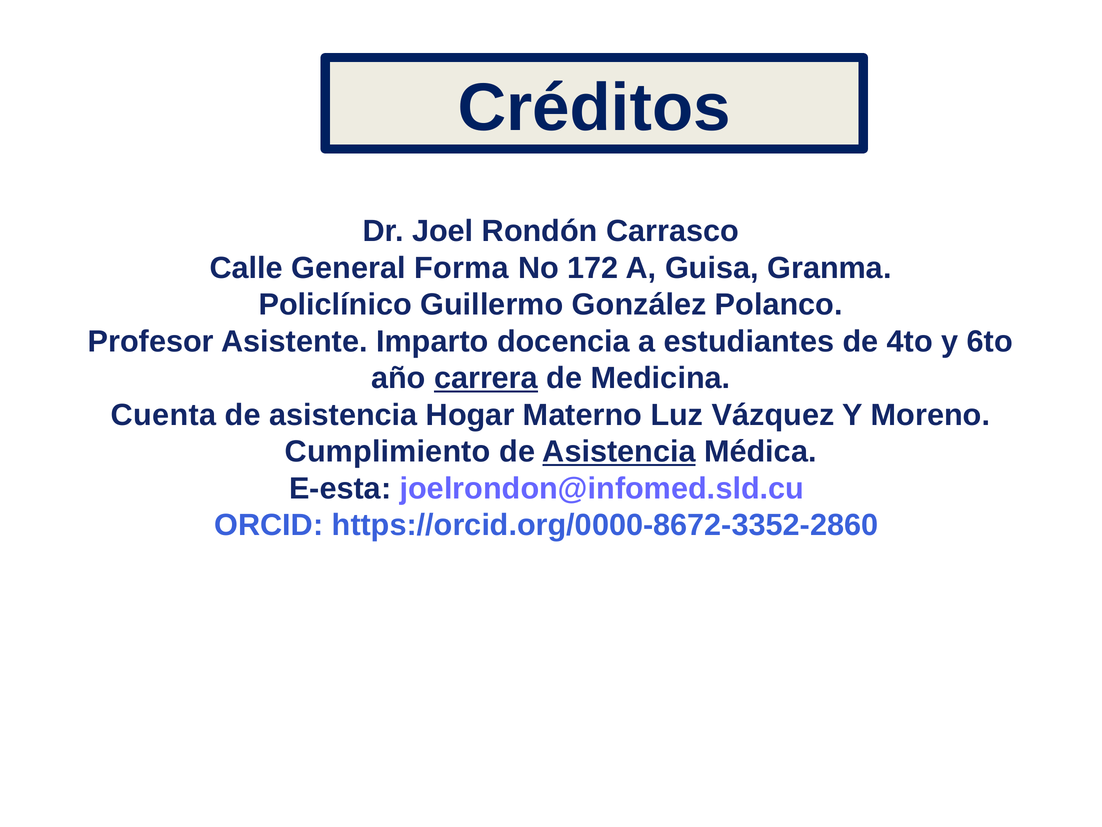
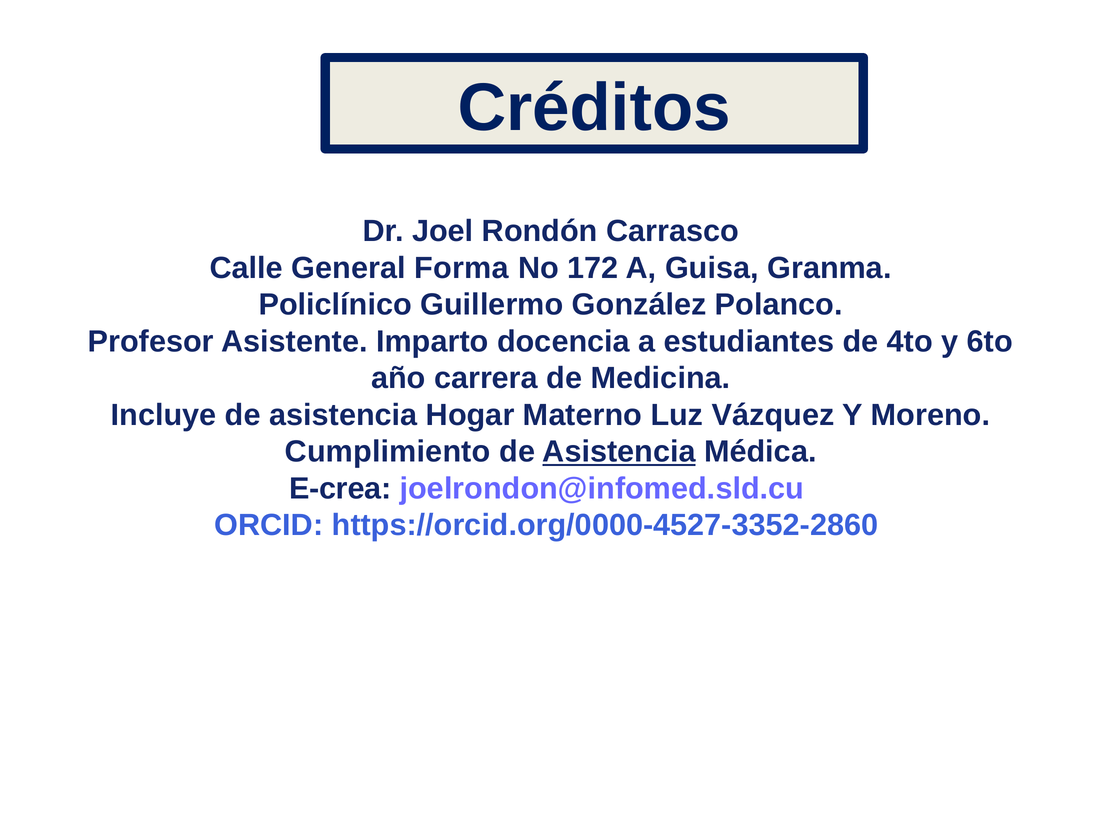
carrera underline: present -> none
Cuenta: Cuenta -> Incluye
E-esta: E-esta -> E-crea
https://orcid.org/0000-8672-3352-2860: https://orcid.org/0000-8672-3352-2860 -> https://orcid.org/0000-4527-3352-2860
